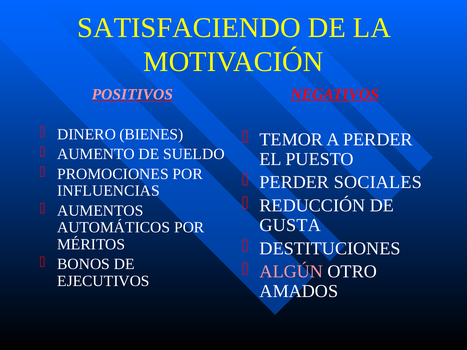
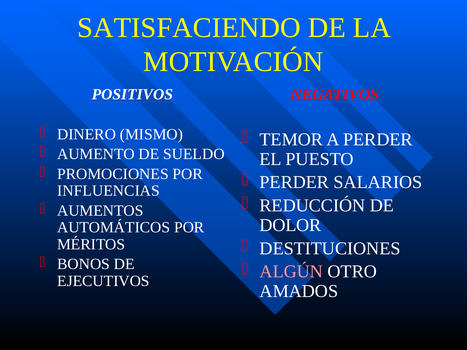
POSITIVOS colour: pink -> white
BIENES: BIENES -> MISMO
SOCIALES: SOCIALES -> SALARIOS
GUSTA: GUSTA -> DOLOR
